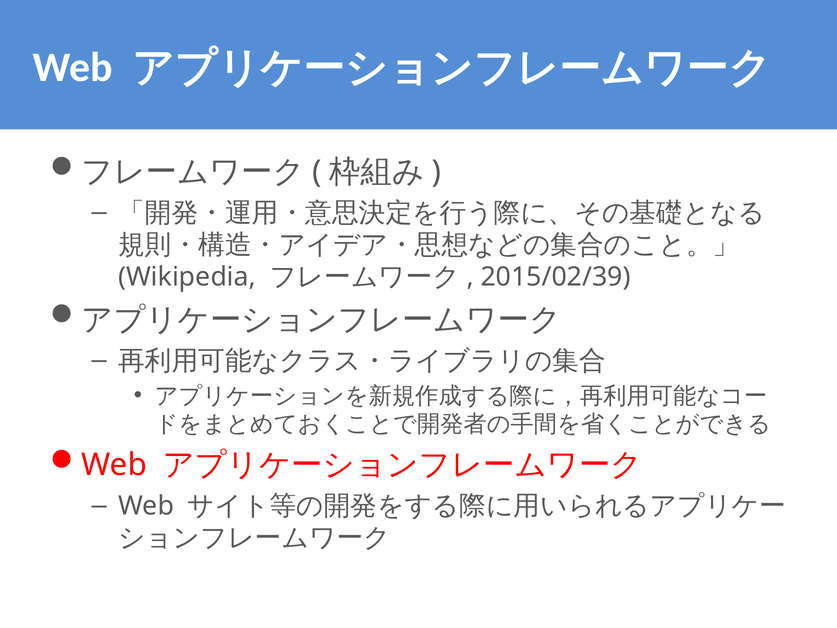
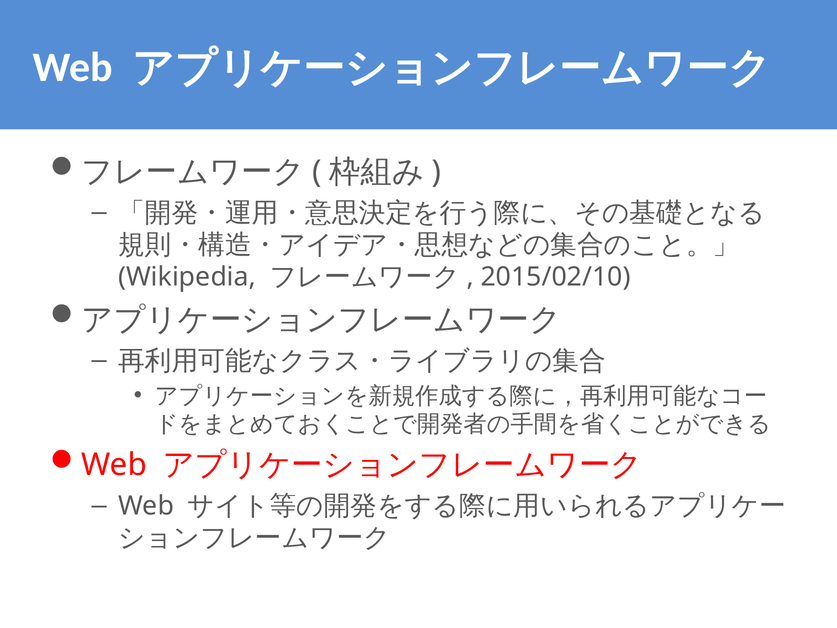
2015/02/39: 2015/02/39 -> 2015/02/10
